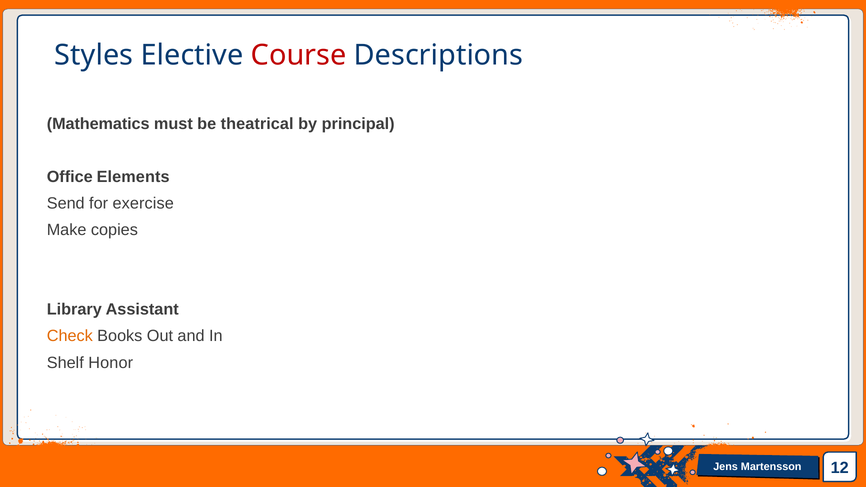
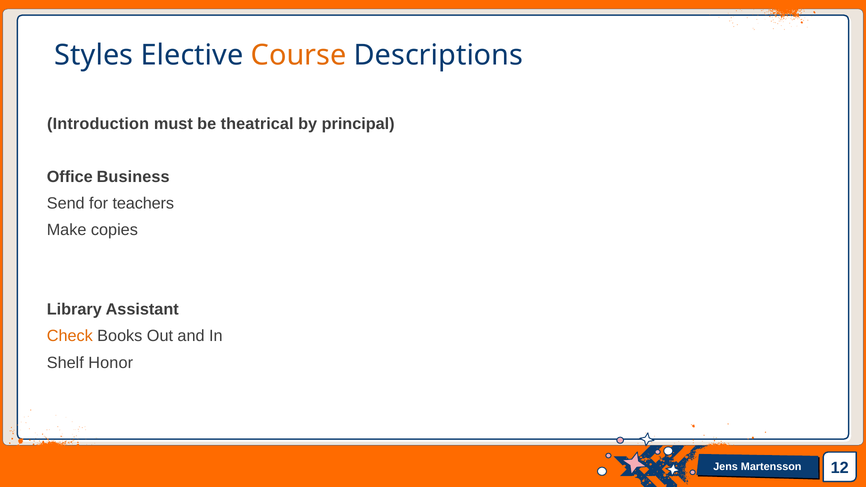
Course colour: red -> orange
Mathematics: Mathematics -> Introduction
Elements: Elements -> Business
exercise: exercise -> teachers
